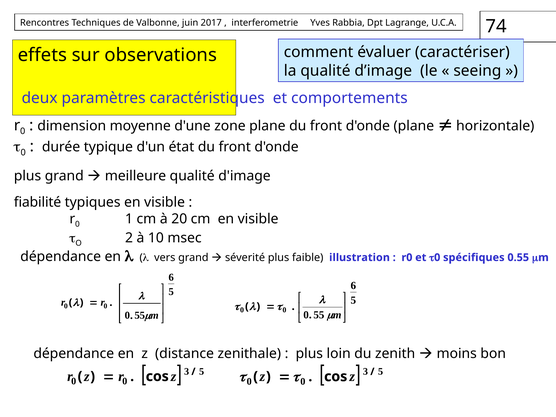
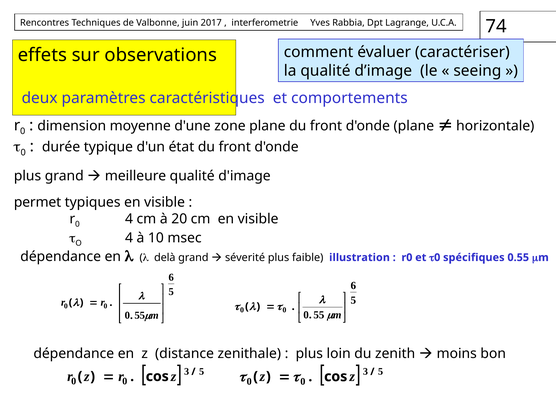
fiabilité: fiabilité -> permet
1 at (129, 219): 1 -> 4
2 at (129, 238): 2 -> 4
vers: vers -> delà
